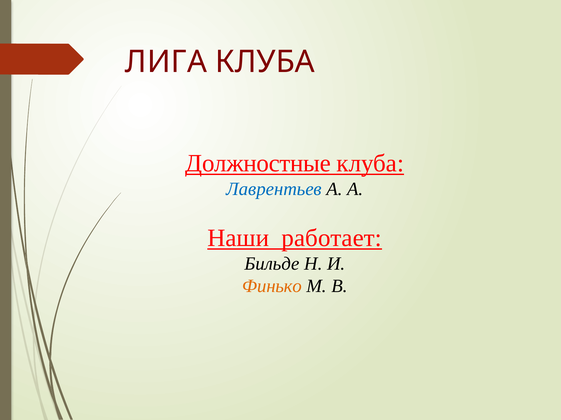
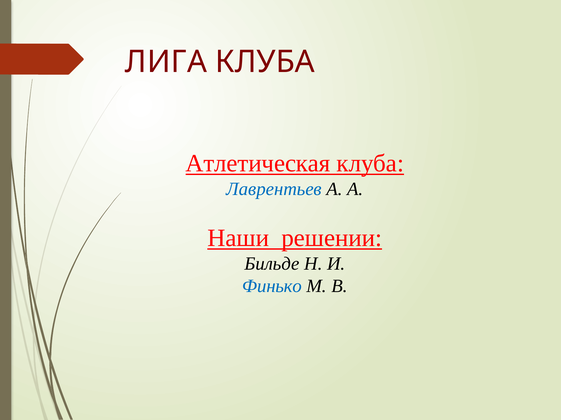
Должностные: Должностные -> Атлетическая
работает: работает -> решении
Финько colour: orange -> blue
